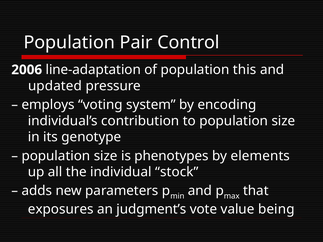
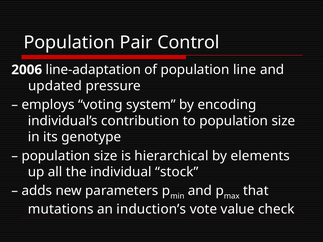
this: this -> line
phenotypes: phenotypes -> hierarchical
exposures: exposures -> mutations
judgment’s: judgment’s -> induction’s
being: being -> check
